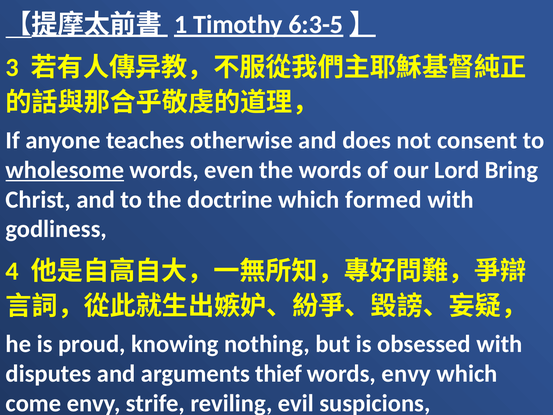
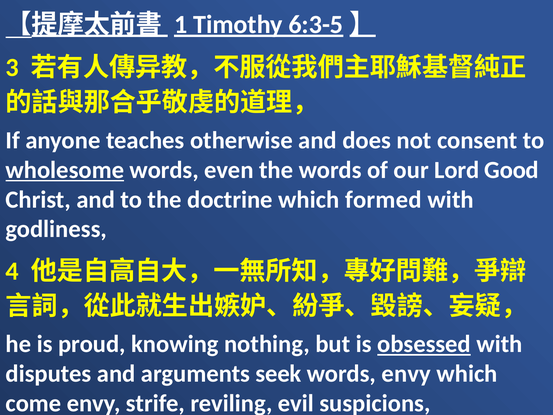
Bring: Bring -> Good
obsessed underline: none -> present
thief: thief -> seek
